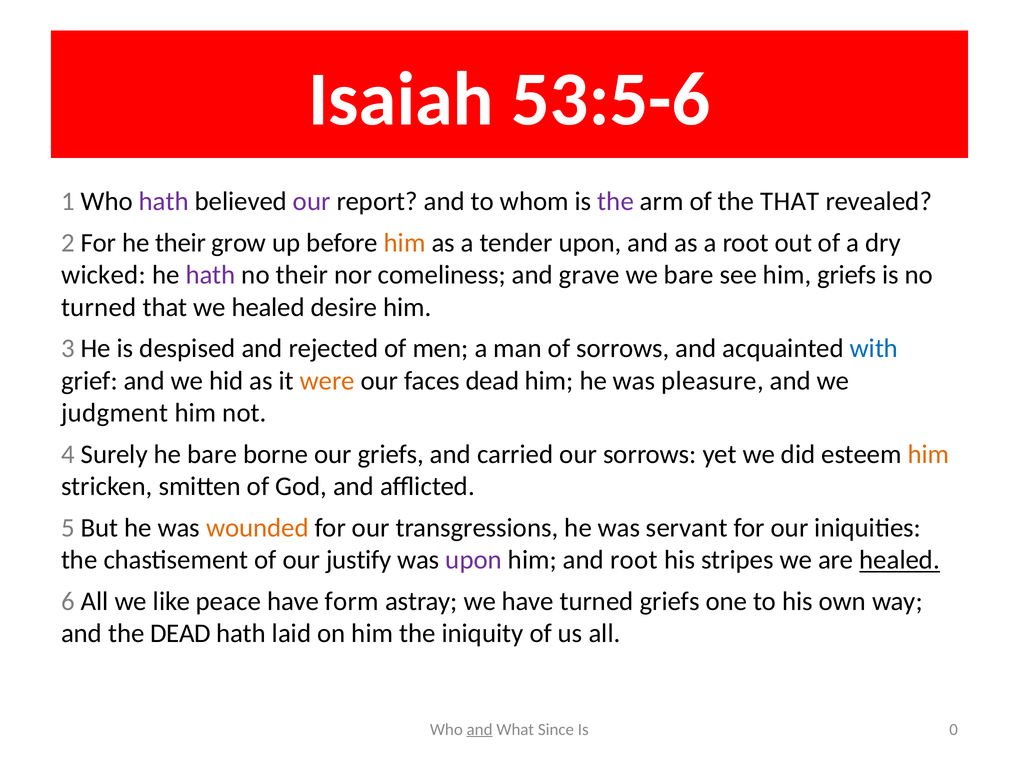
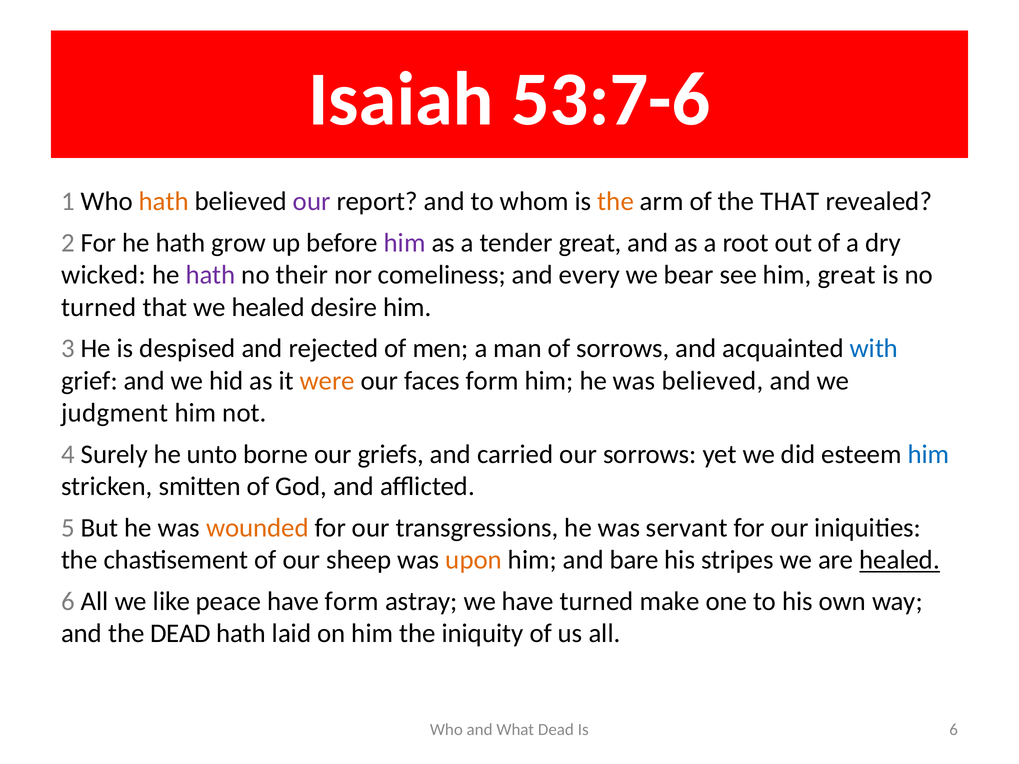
53:5-6: 53:5-6 -> 53:7-6
hath at (164, 201) colour: purple -> orange
the at (616, 201) colour: purple -> orange
For he their: their -> hath
him at (405, 243) colour: orange -> purple
tender upon: upon -> great
grave: grave -> every
we bare: bare -> bear
him griefs: griefs -> great
faces dead: dead -> form
was pleasure: pleasure -> believed
he bare: bare -> unto
him at (929, 454) colour: orange -> blue
justify: justify -> sheep
upon at (474, 560) colour: purple -> orange
and root: root -> bare
turned griefs: griefs -> make
and at (480, 730) underline: present -> none
What Since: Since -> Dead
Is 0: 0 -> 6
